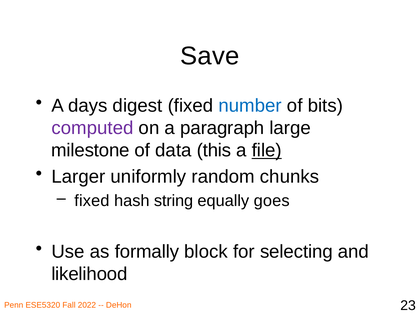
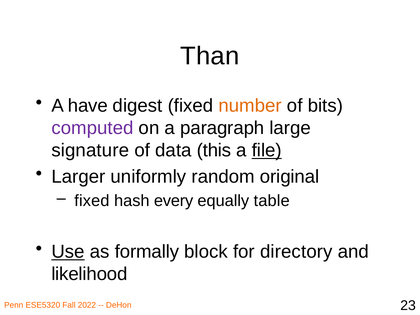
Save: Save -> Than
days: days -> have
number colour: blue -> orange
milestone: milestone -> signature
chunks: chunks -> original
string: string -> every
goes: goes -> table
Use underline: none -> present
selecting: selecting -> directory
